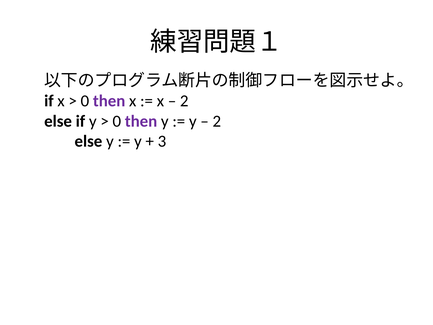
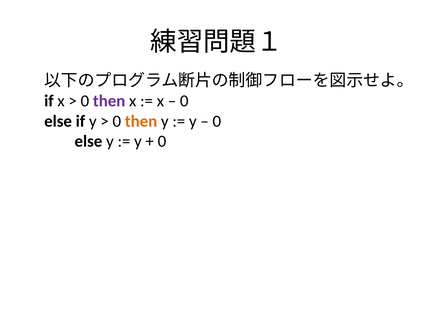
2 at (184, 101): 2 -> 0
then at (141, 121) colour: purple -> orange
2 at (217, 121): 2 -> 0
3 at (162, 141): 3 -> 0
